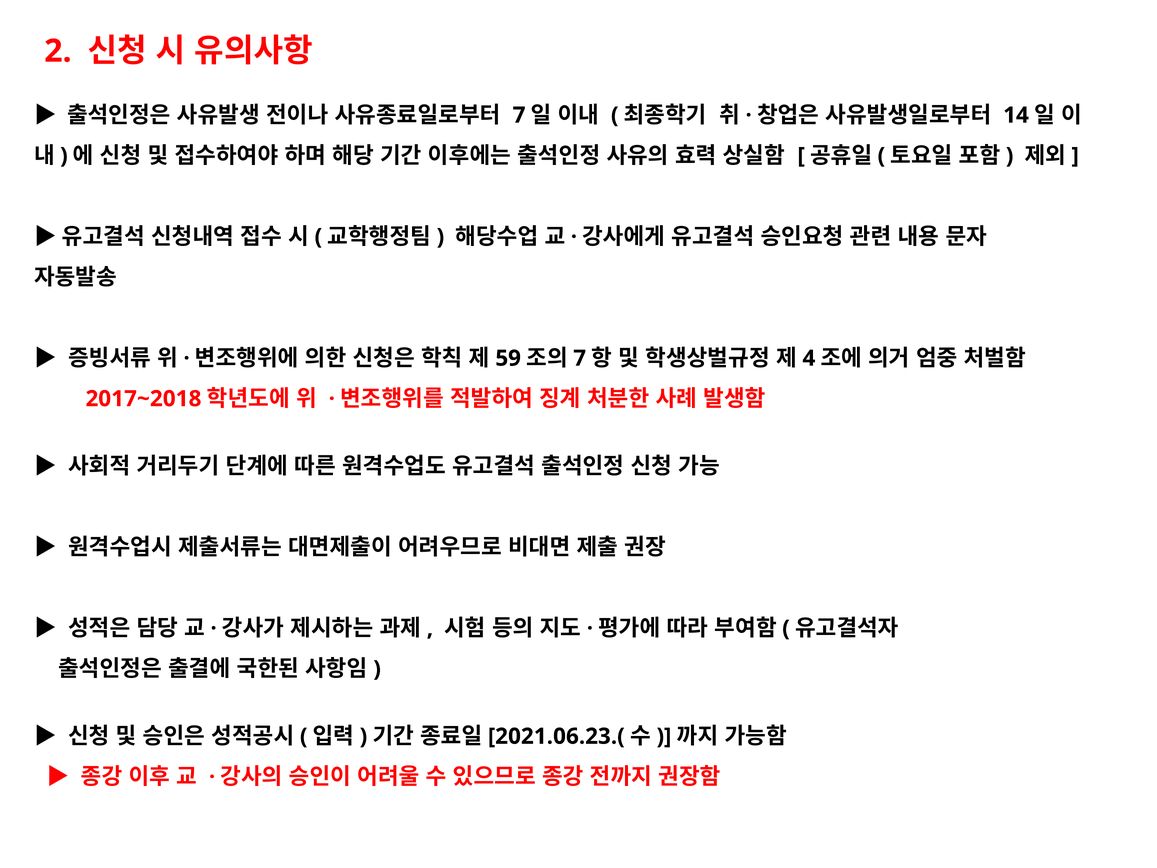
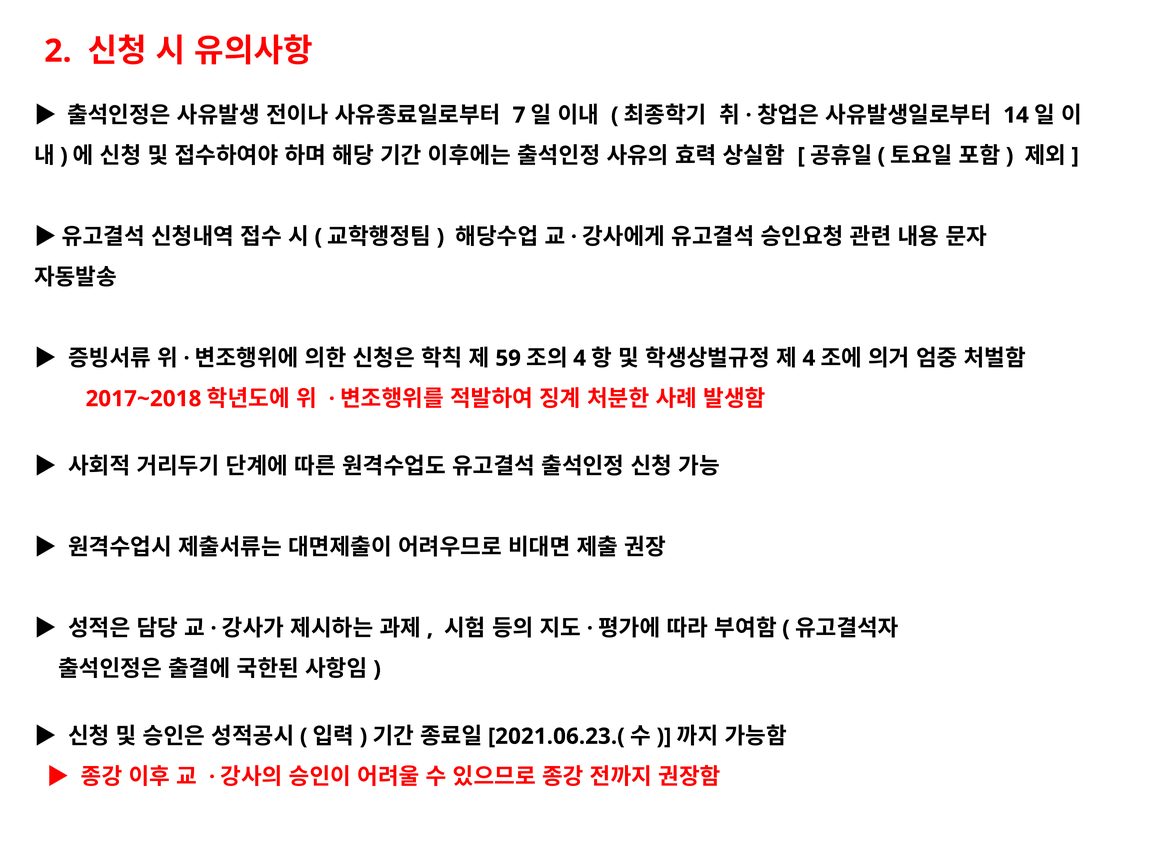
7 at (580, 358): 7 -> 4
